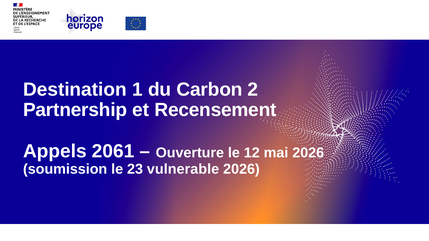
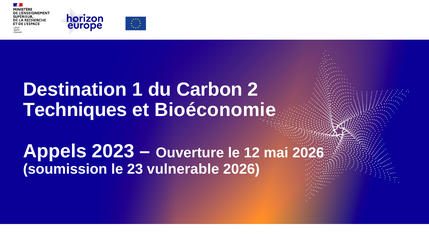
Partnership: Partnership -> Techniques
Recensement: Recensement -> Bioéconomie
2061: 2061 -> 2023
